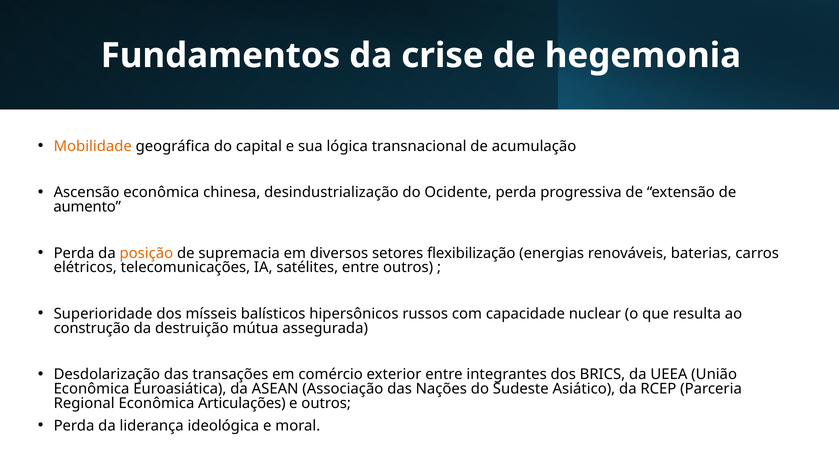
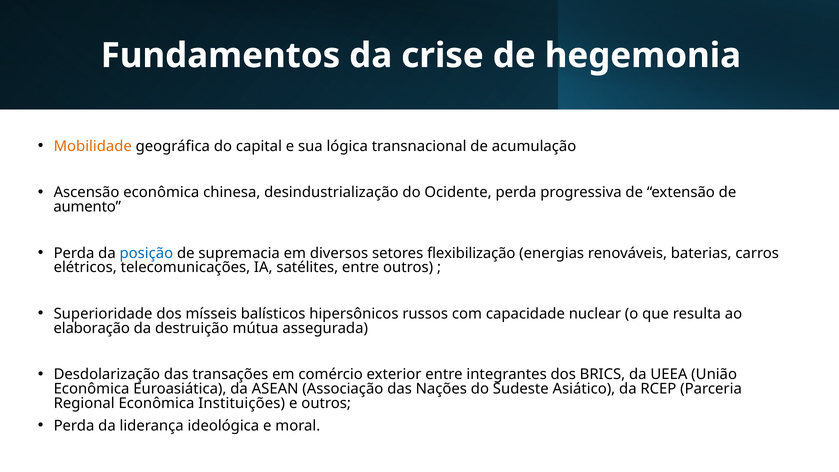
posição colour: orange -> blue
construção: construção -> elaboração
Articulações: Articulações -> Instituições
